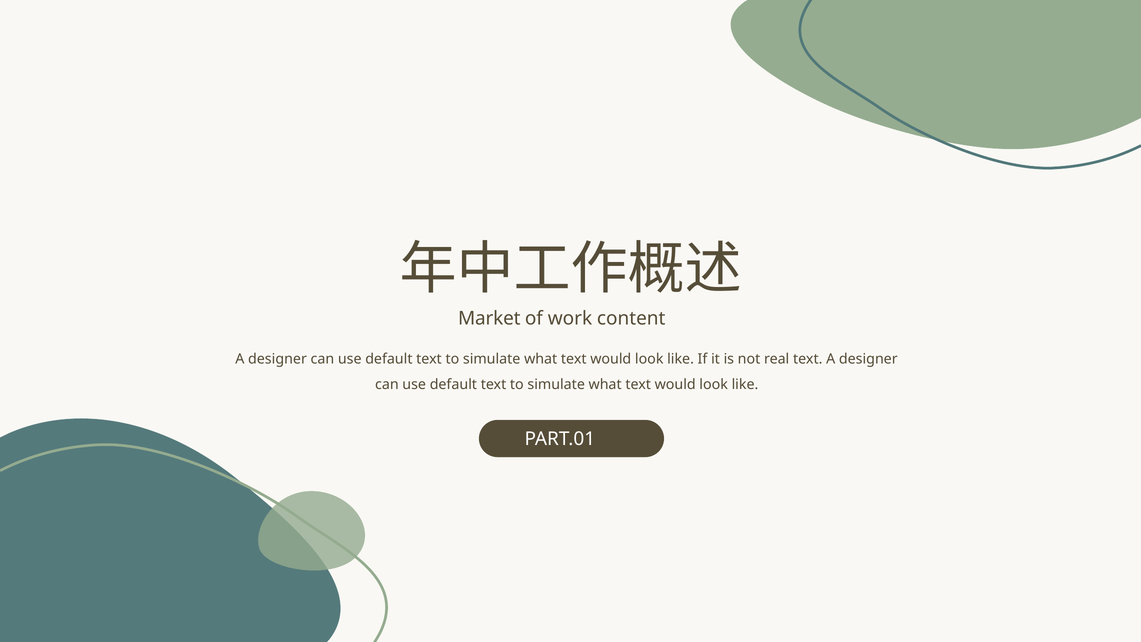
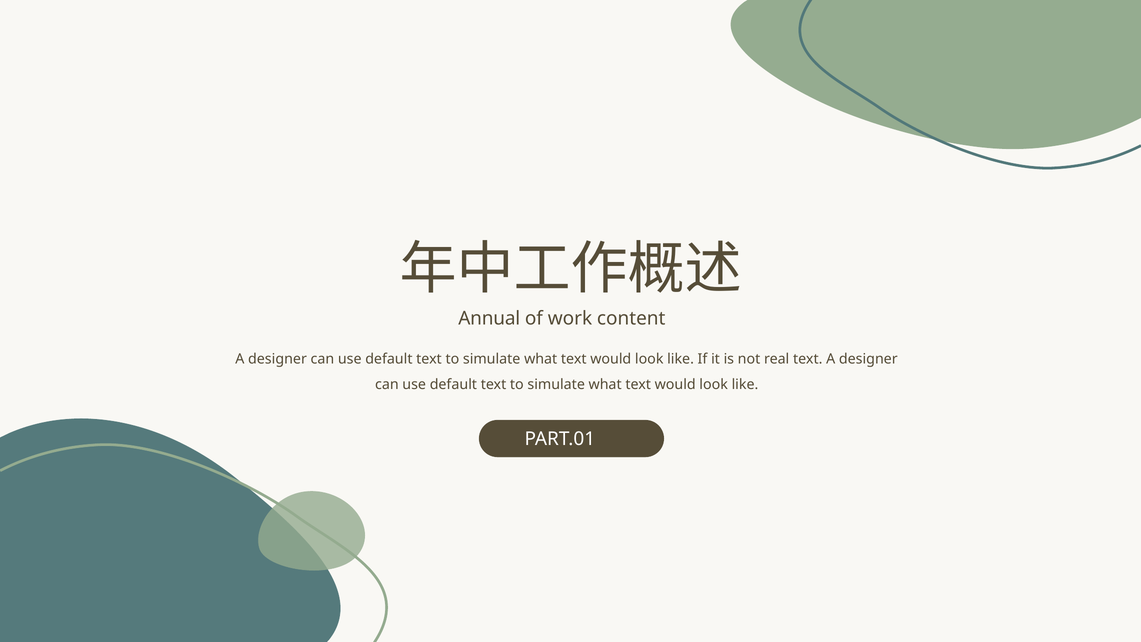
Market: Market -> Annual
